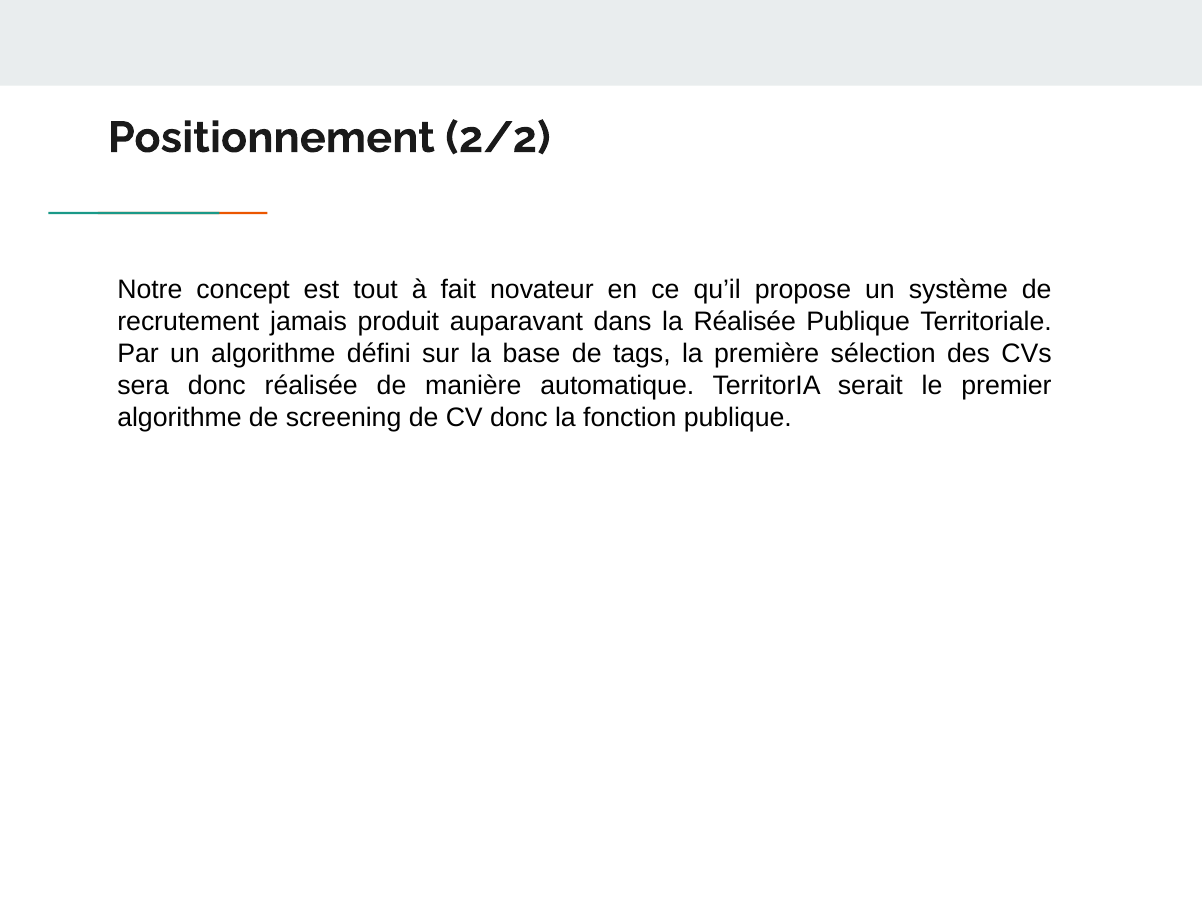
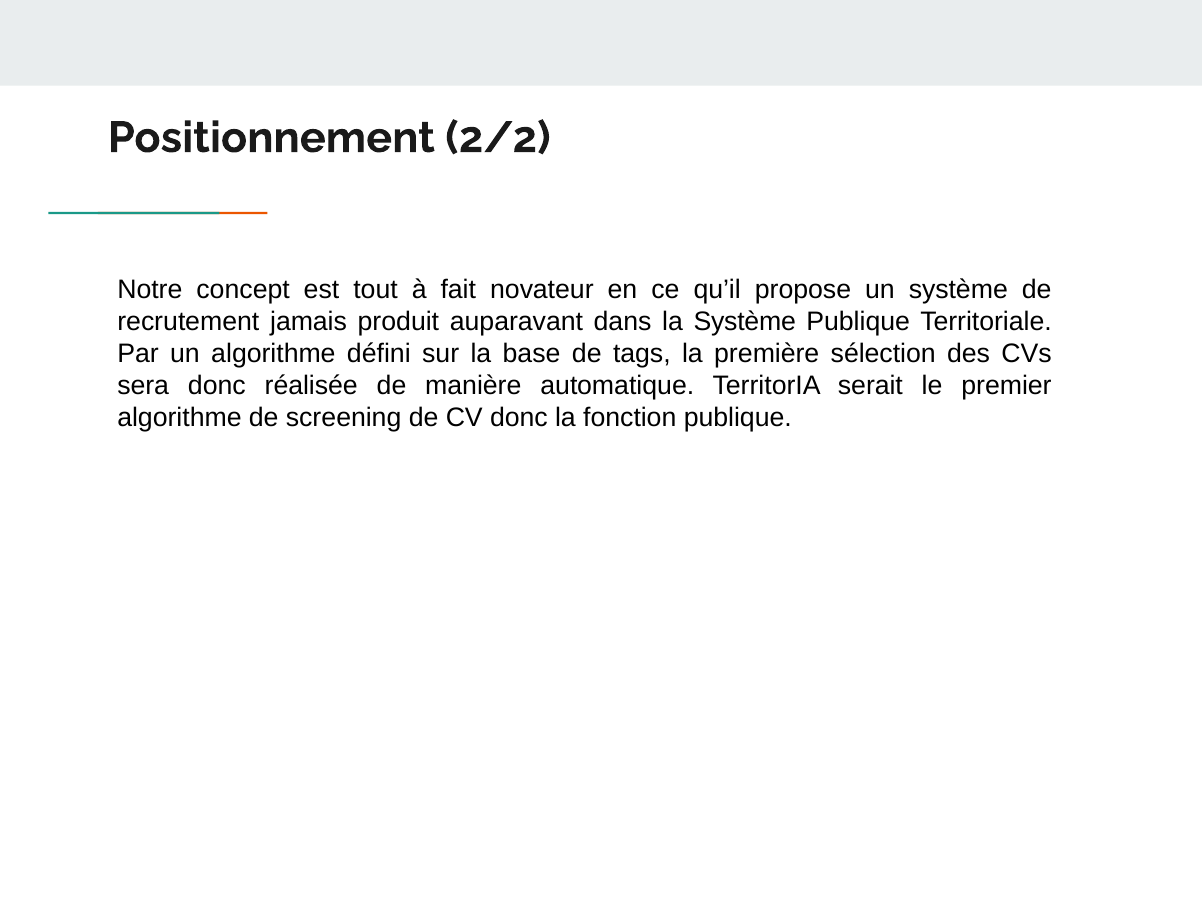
la Réalisée: Réalisée -> Système
